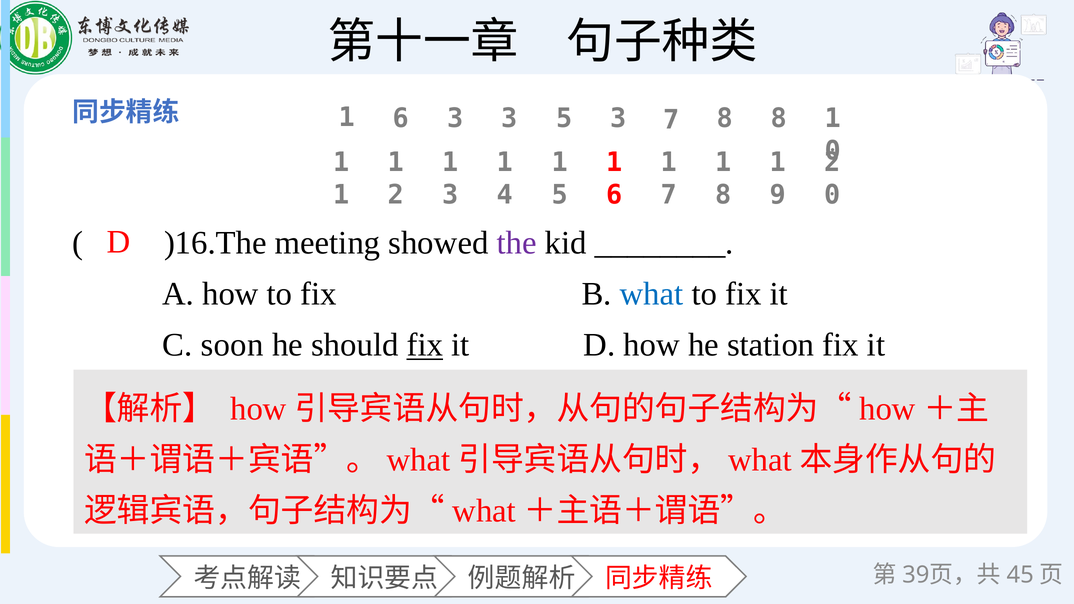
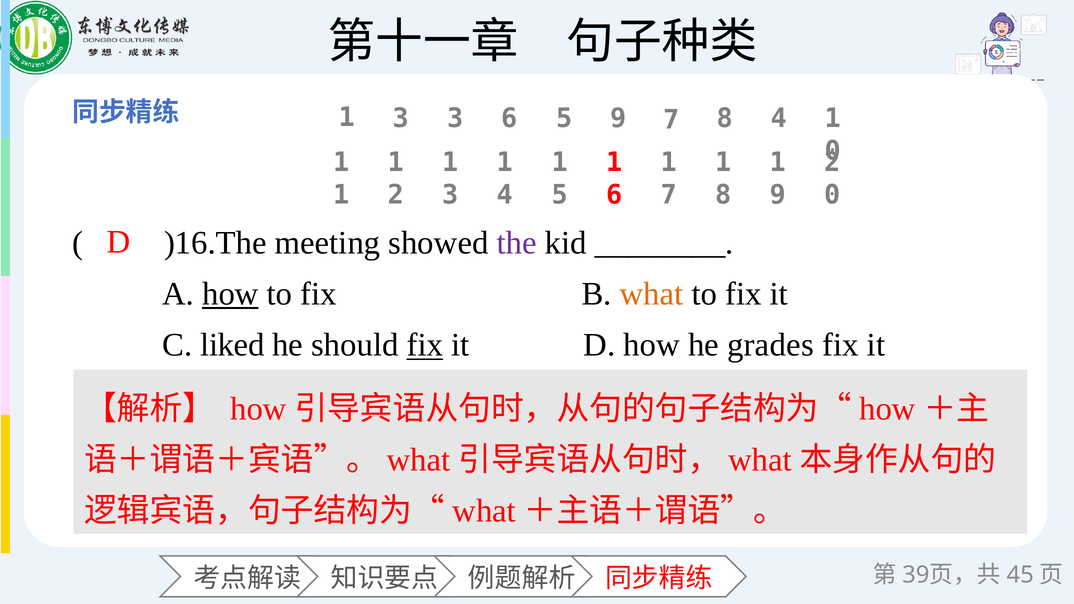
6 at (401, 119): 6 -> 3
3 3: 3 -> 6
5 3: 3 -> 9
8 8: 8 -> 4
how at (230, 294) underline: none -> present
what colour: blue -> orange
soon: soon -> liked
station: station -> grades
